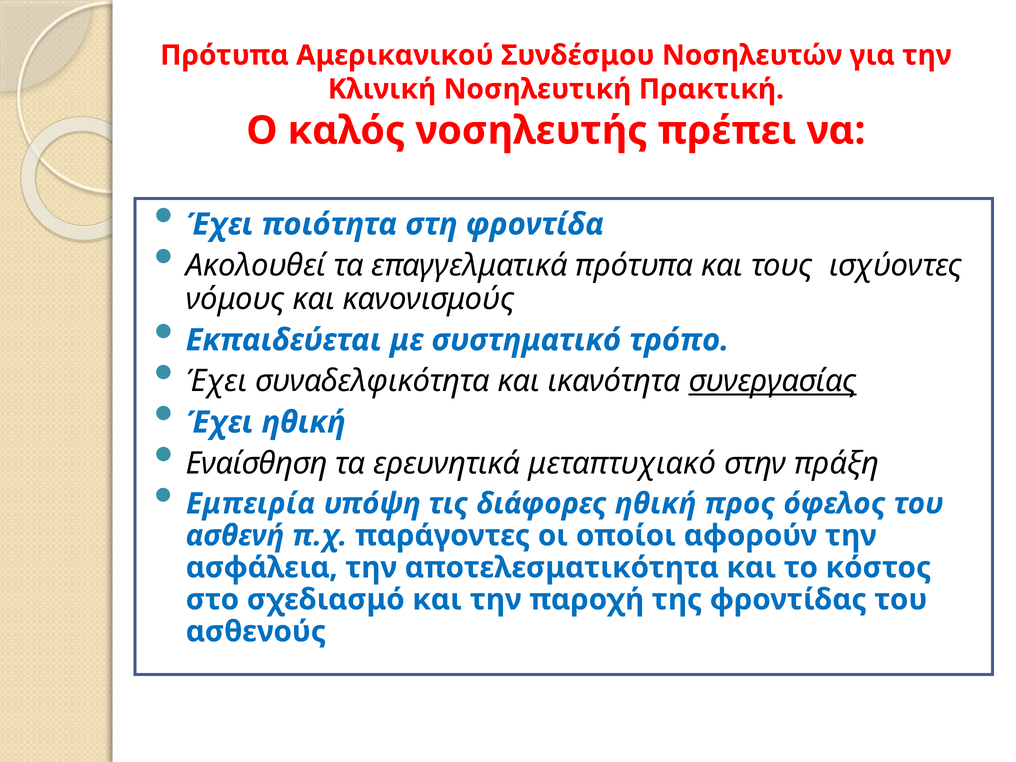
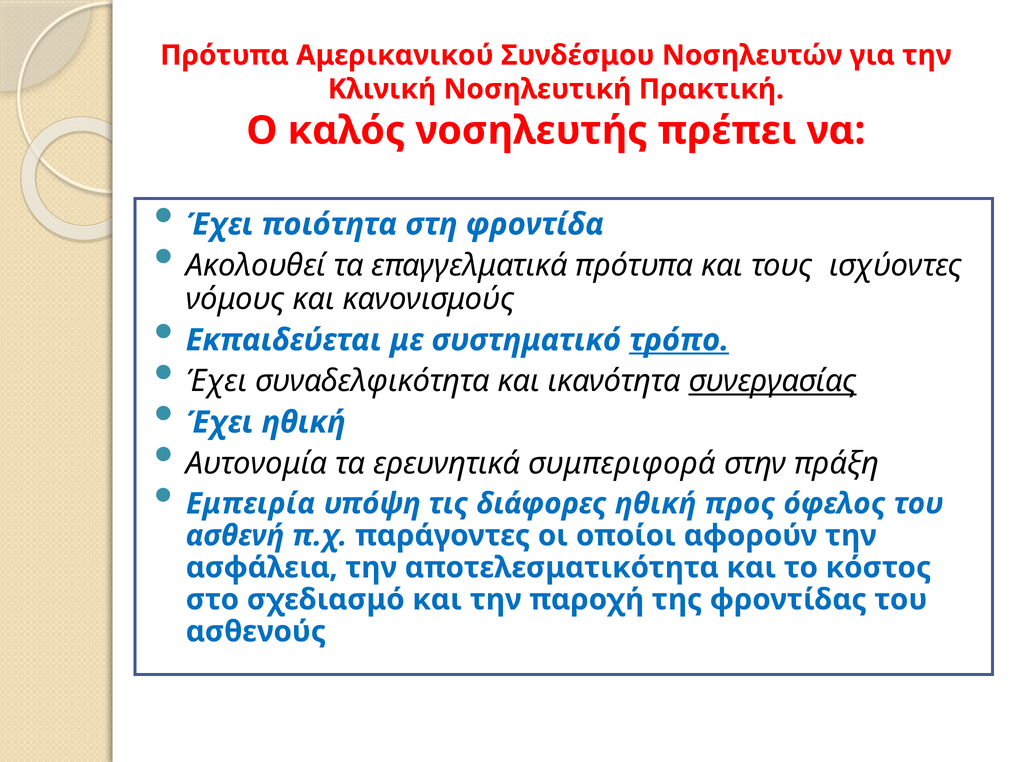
τρόπο underline: none -> present
Εναίσθηση: Εναίσθηση -> Αυτονομία
μεταπτυχιακό: μεταπτυχιακό -> συμπεριφορά
